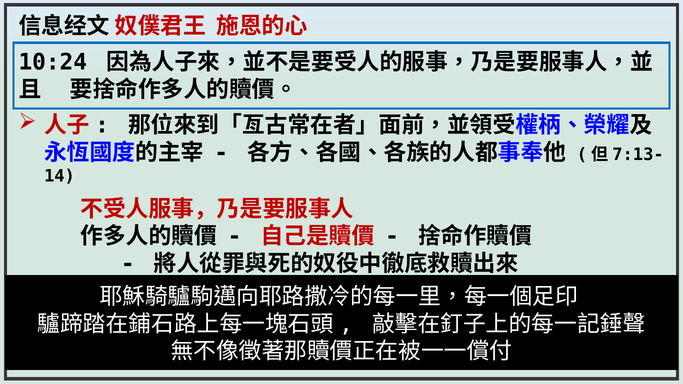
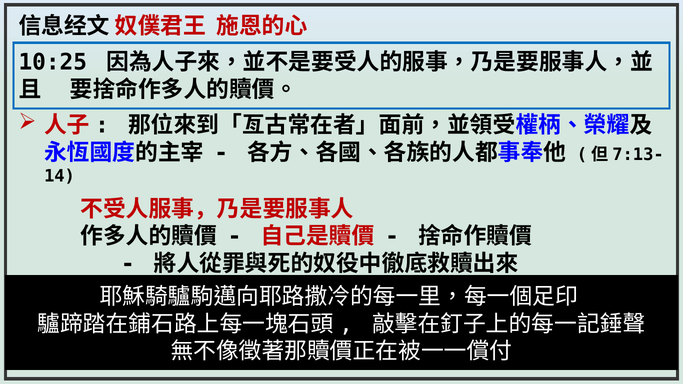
10:24: 10:24 -> 10:25
